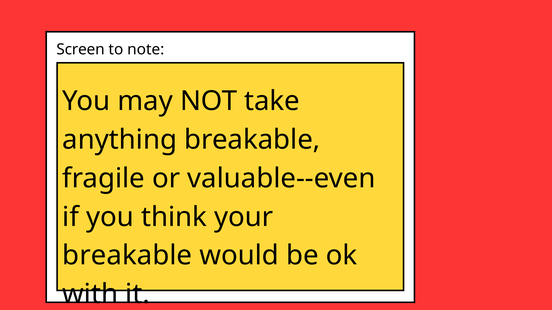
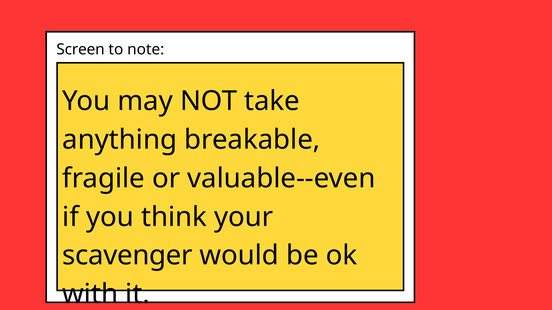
breakable at (127, 256): breakable -> scavenger
